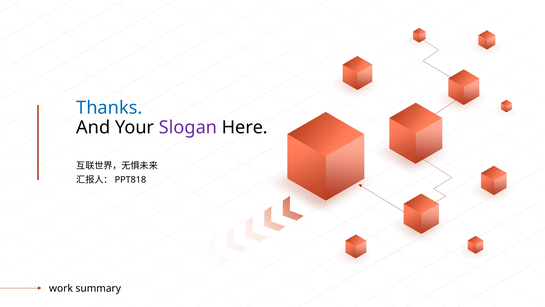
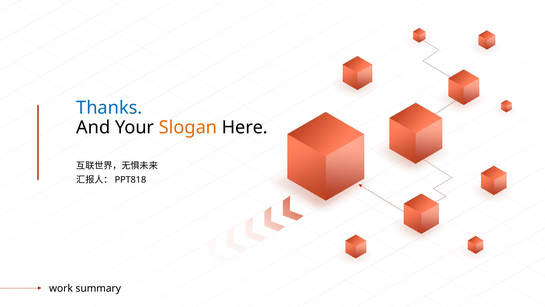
Slogan colour: purple -> orange
